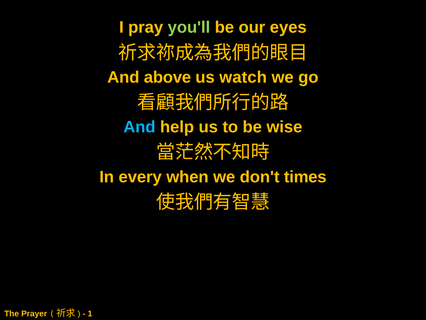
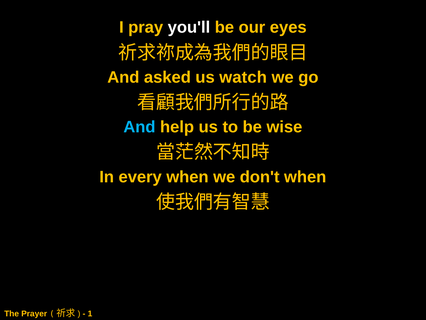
you'll colour: light green -> white
above: above -> asked
don't times: times -> when
